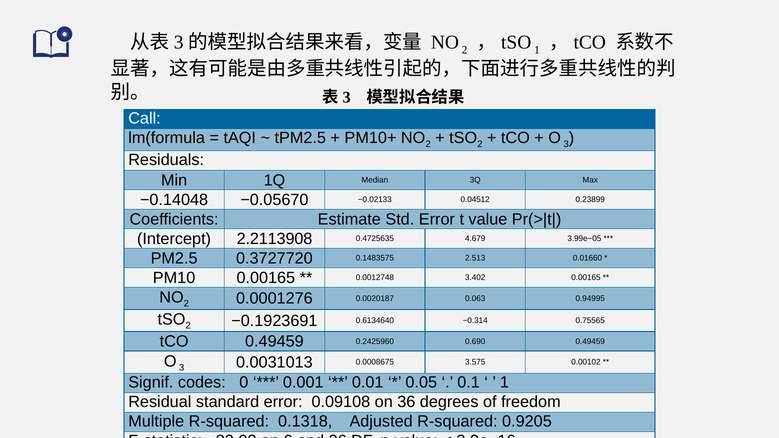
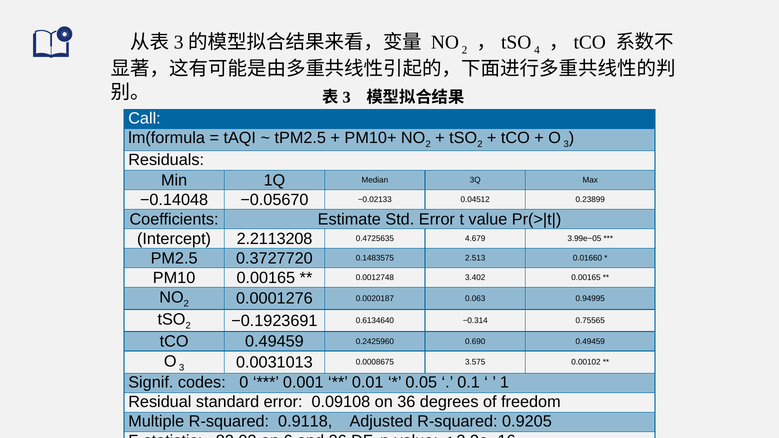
，tSO 1: 1 -> 4
2.2113908: 2.2113908 -> 2.2113208
0.1318: 0.1318 -> 0.9118
